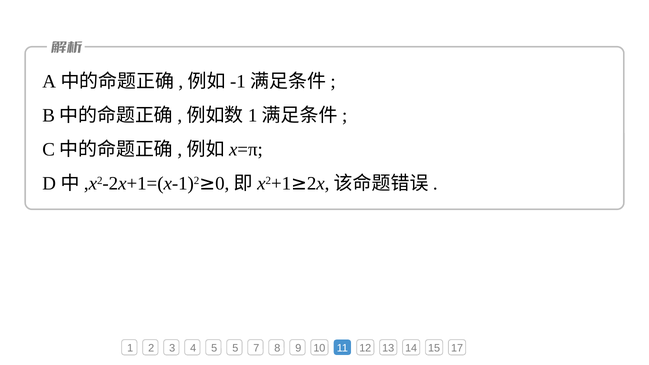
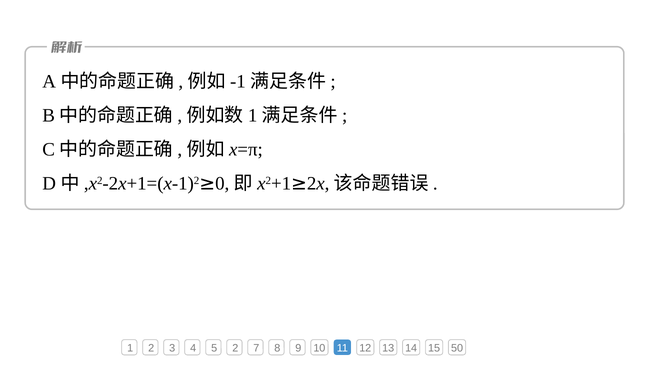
5 5: 5 -> 2
17: 17 -> 50
